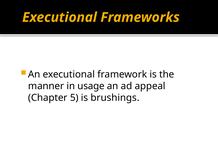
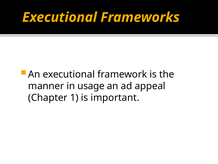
5: 5 -> 1
brushings: brushings -> important
